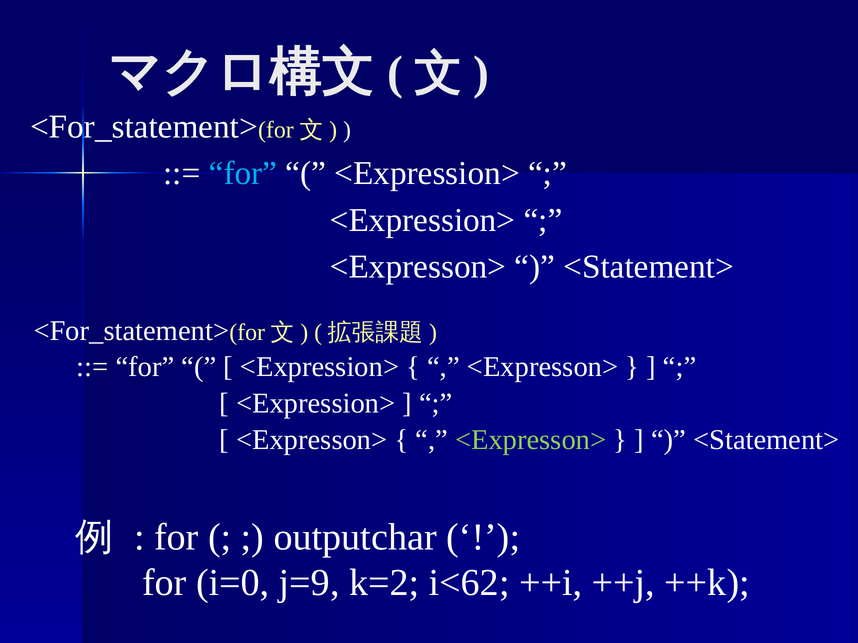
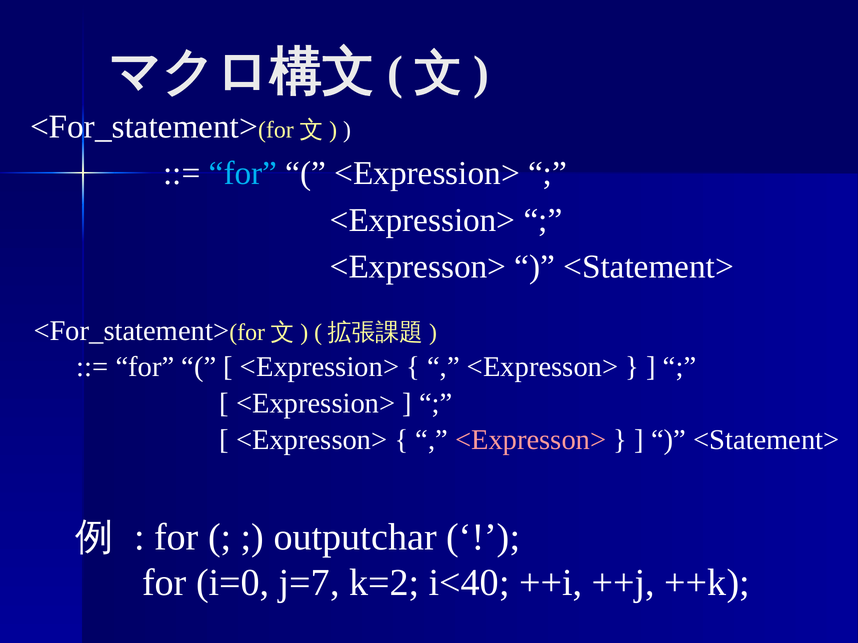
<Expresson> at (531, 440) colour: light green -> pink
j=9: j=9 -> j=7
i<62: i<62 -> i<40
